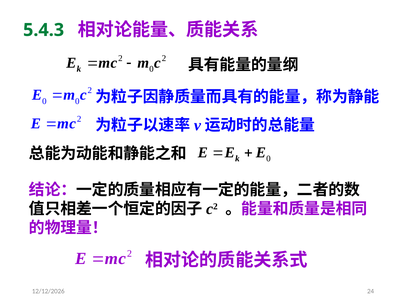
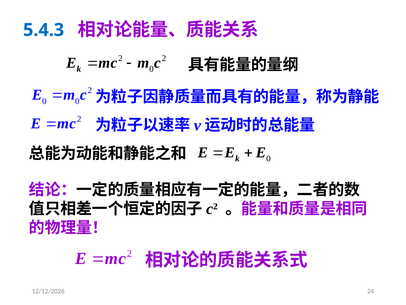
5.4.3 colour: green -> blue
